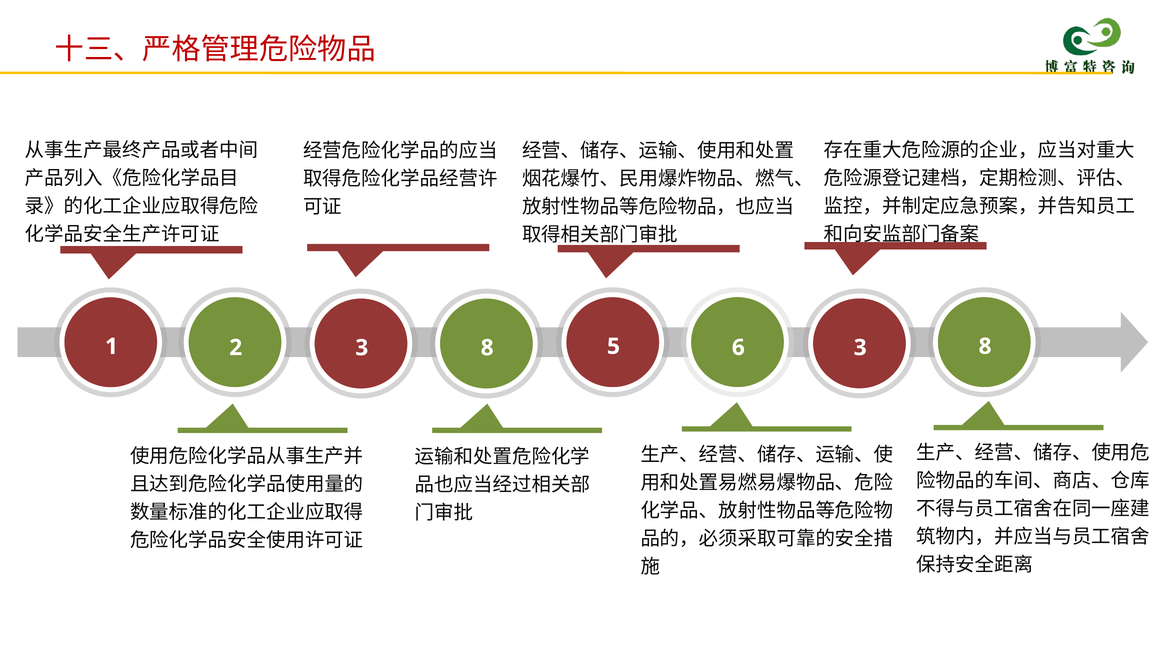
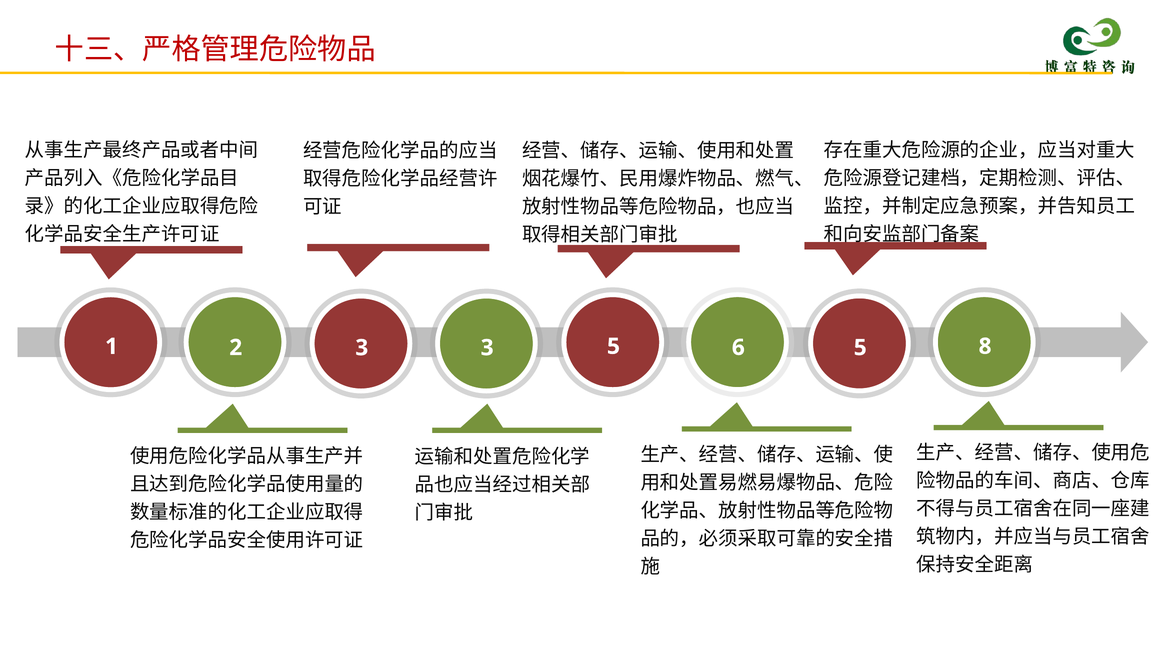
2 3 8: 8 -> 3
6 3: 3 -> 5
